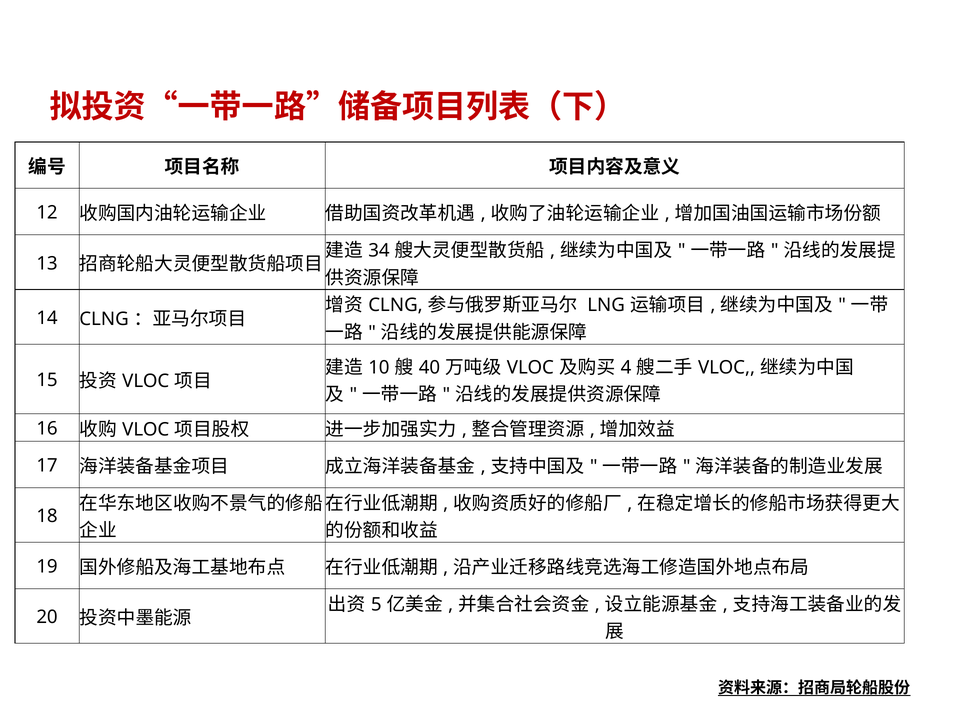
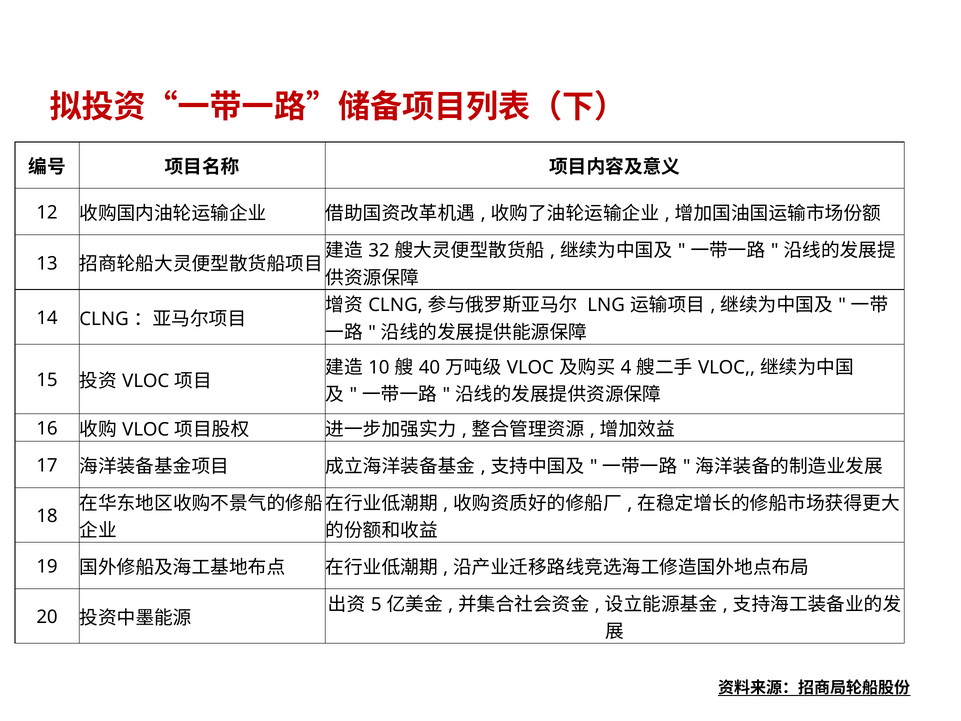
34: 34 -> 32
